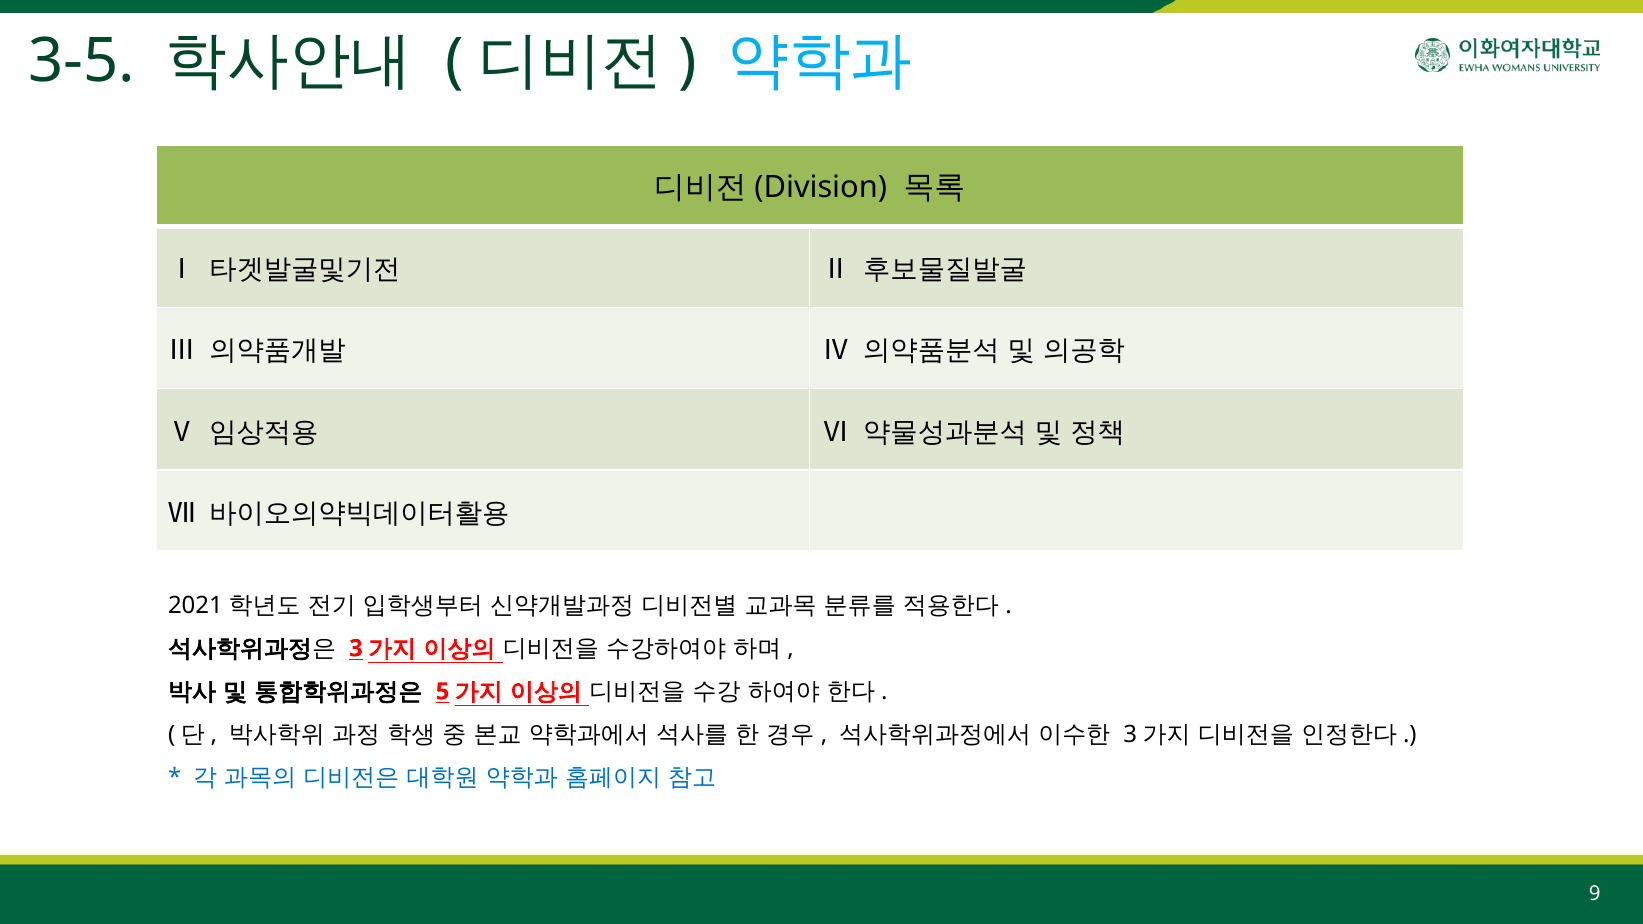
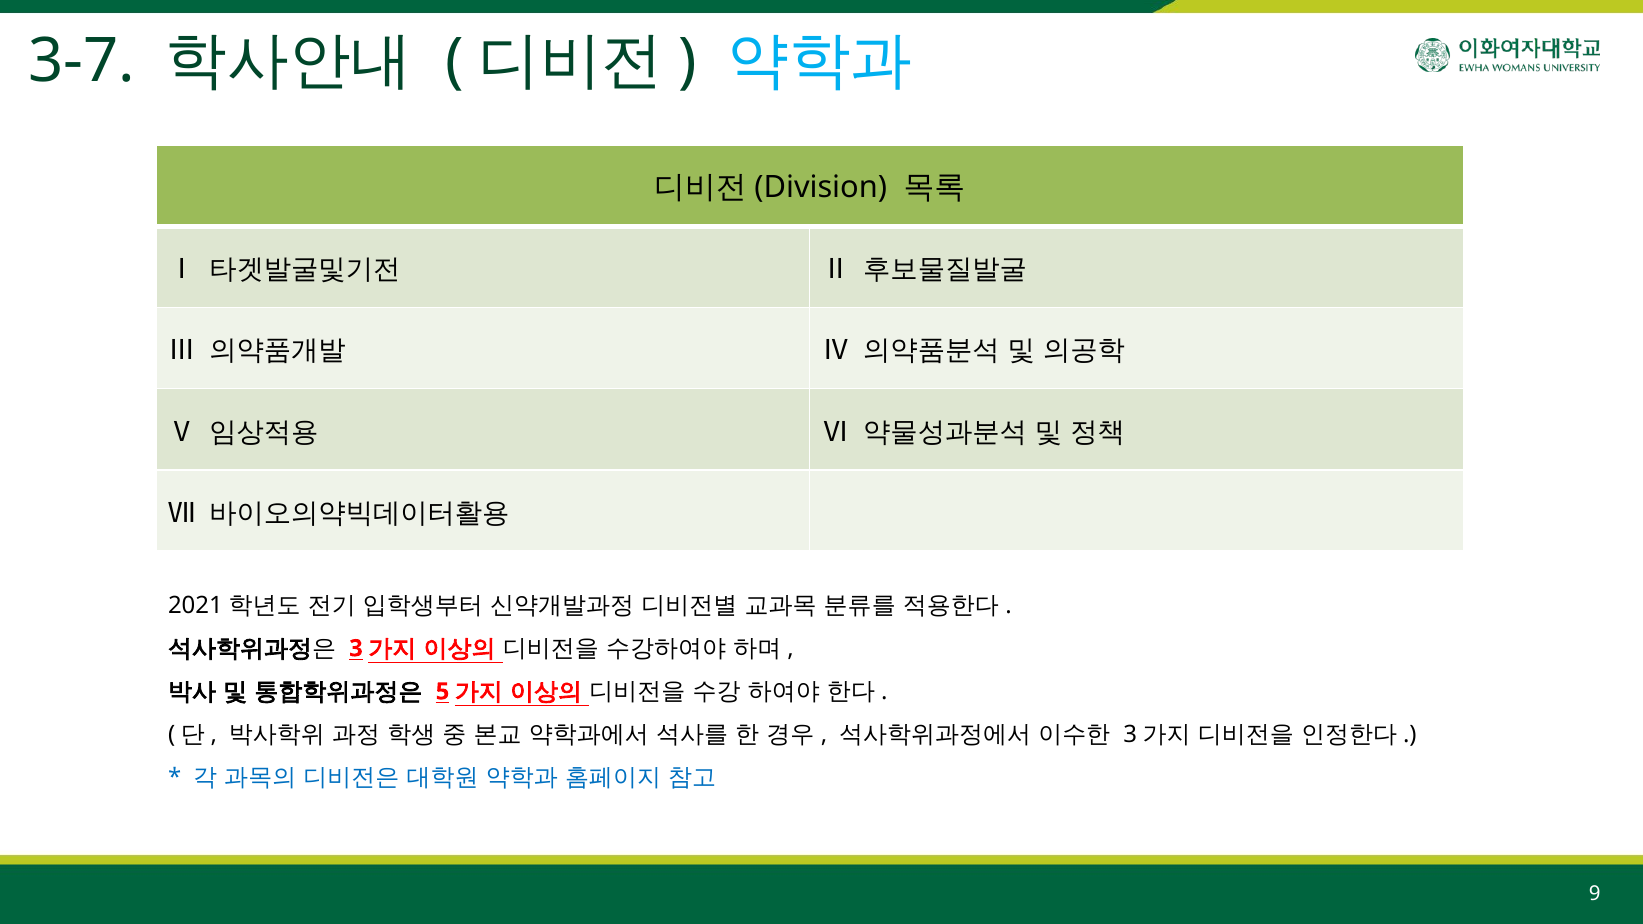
3-5: 3-5 -> 3-7
